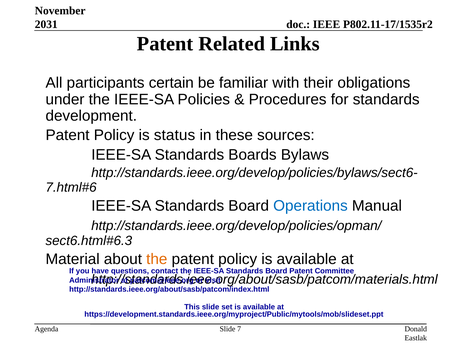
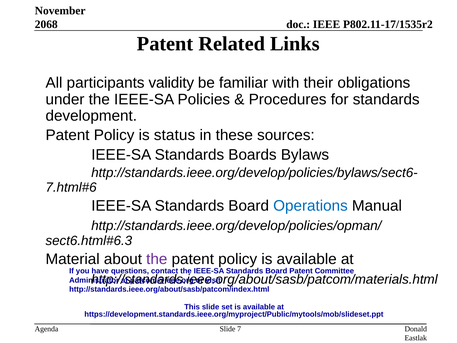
2031: 2031 -> 2068
certain: certain -> validity
the at (157, 259) colour: orange -> purple
